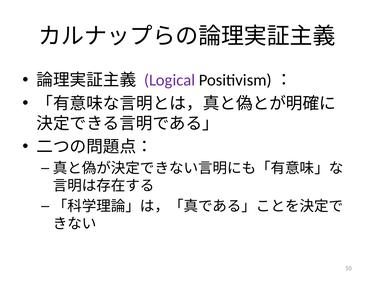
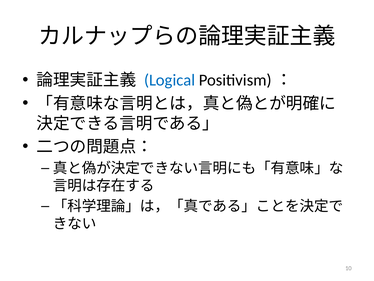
Logical colour: purple -> blue
